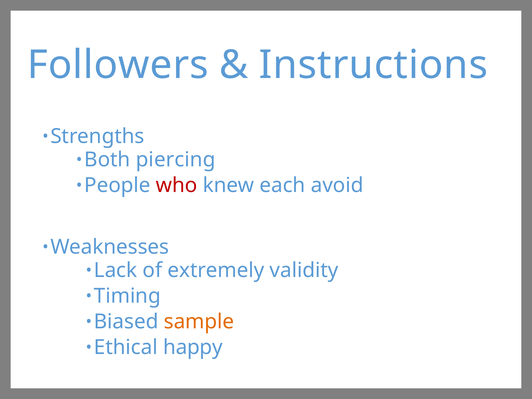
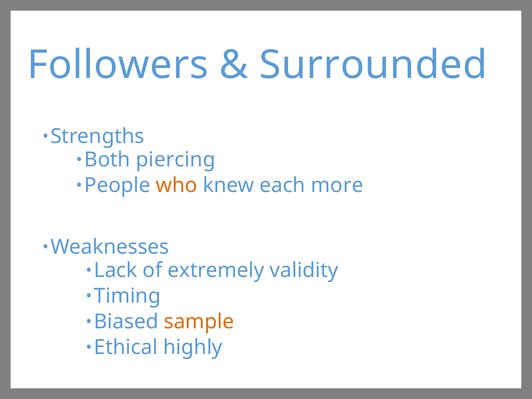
Instructions: Instructions -> Surrounded
who colour: red -> orange
avoid: avoid -> more
happy: happy -> highly
